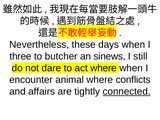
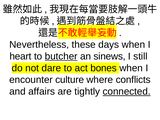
three: three -> heart
butcher underline: none -> present
act where: where -> bones
animal: animal -> culture
